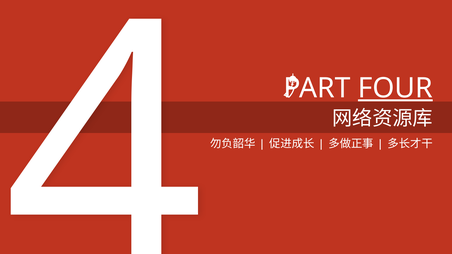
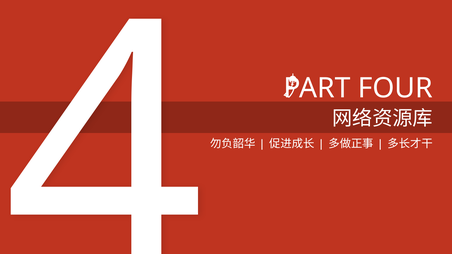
FOUR underline: present -> none
